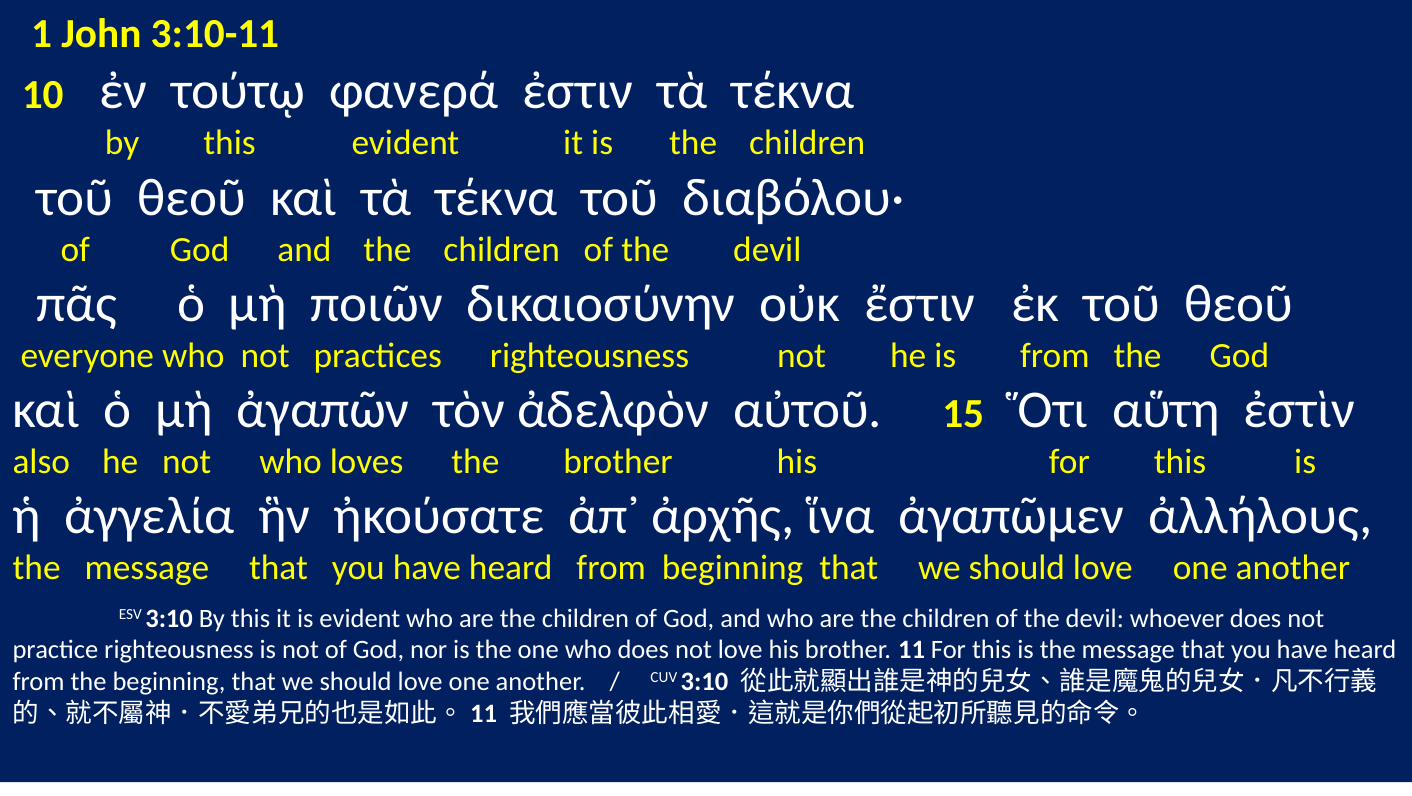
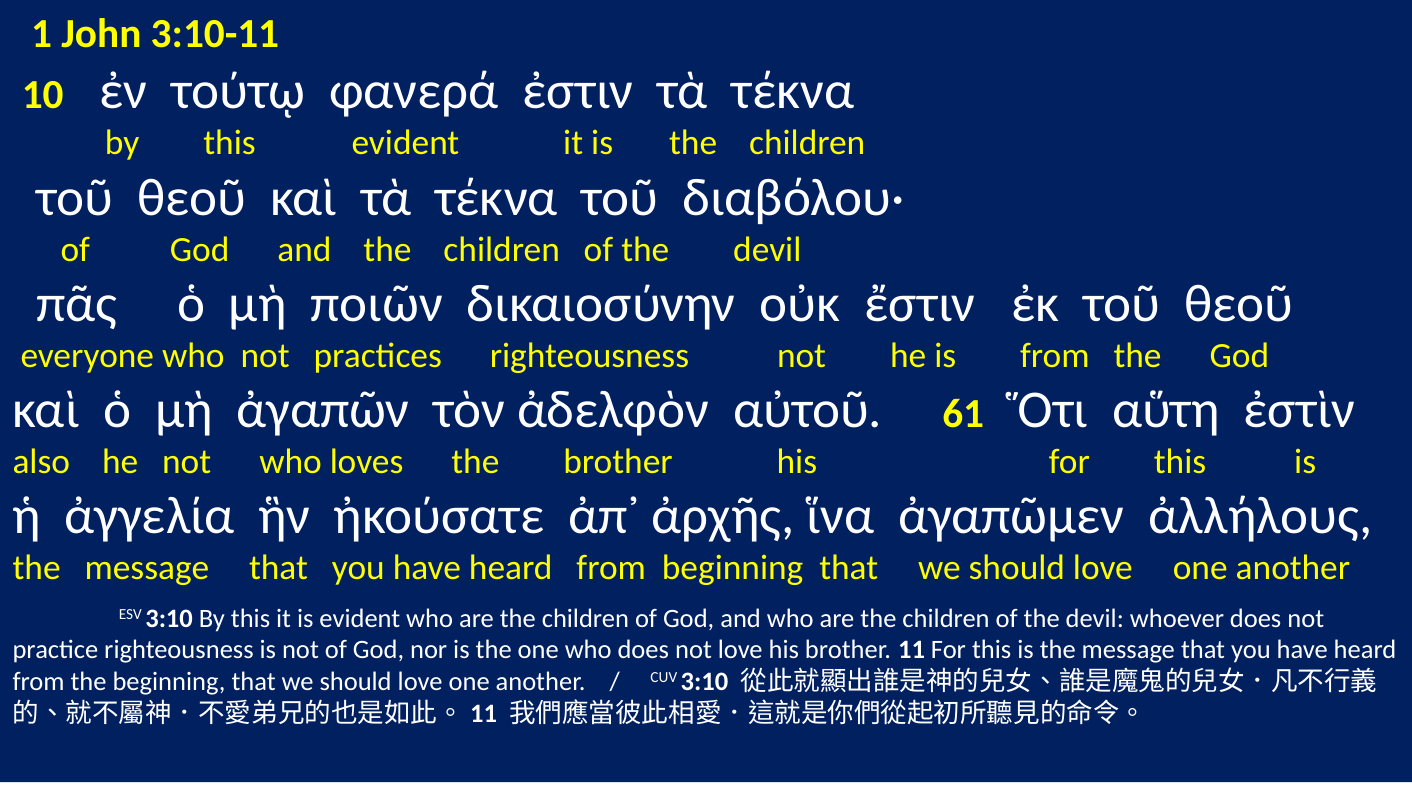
15: 15 -> 61
